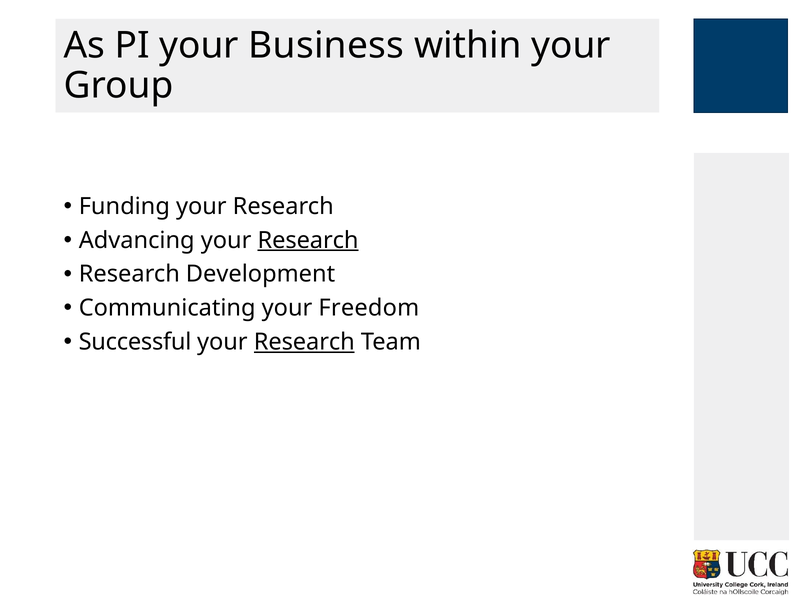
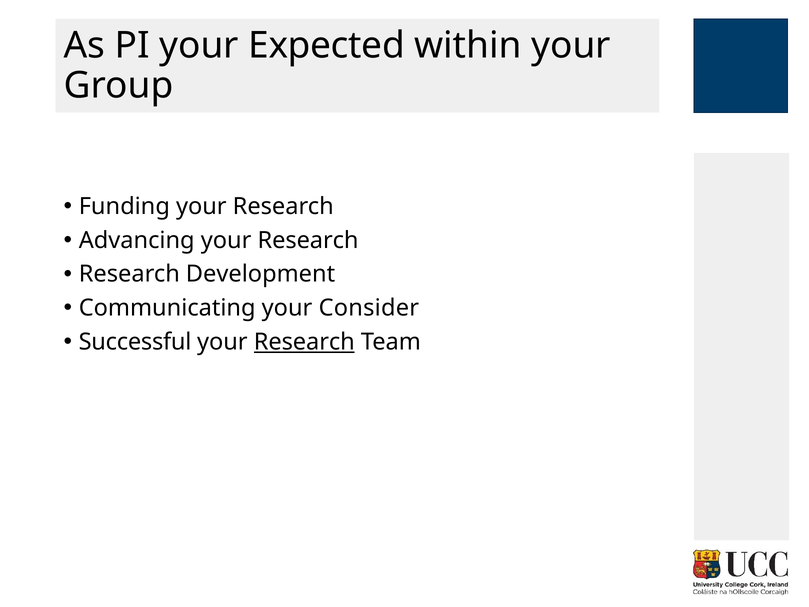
Business: Business -> Expected
Research at (308, 240) underline: present -> none
Freedom: Freedom -> Consider
